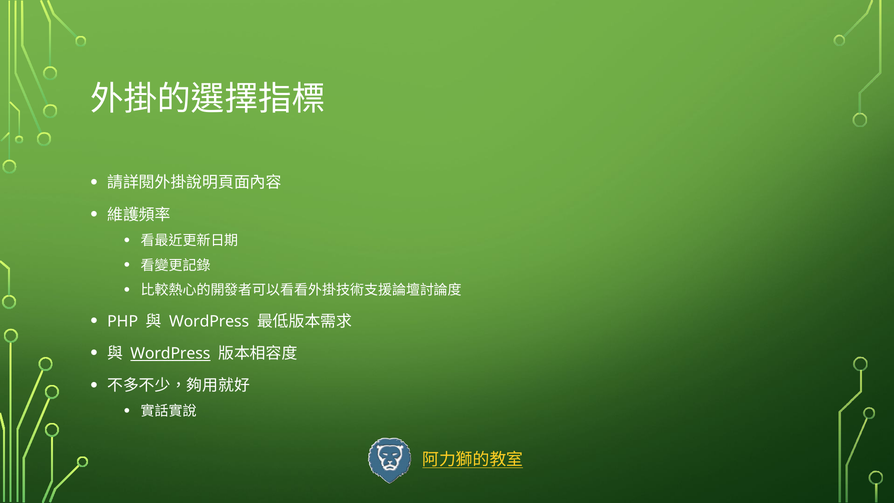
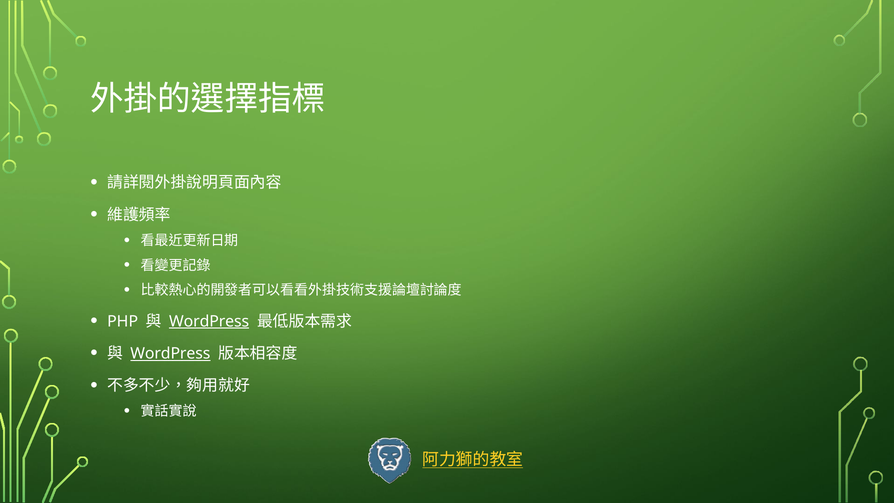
WordPress at (209, 321) underline: none -> present
